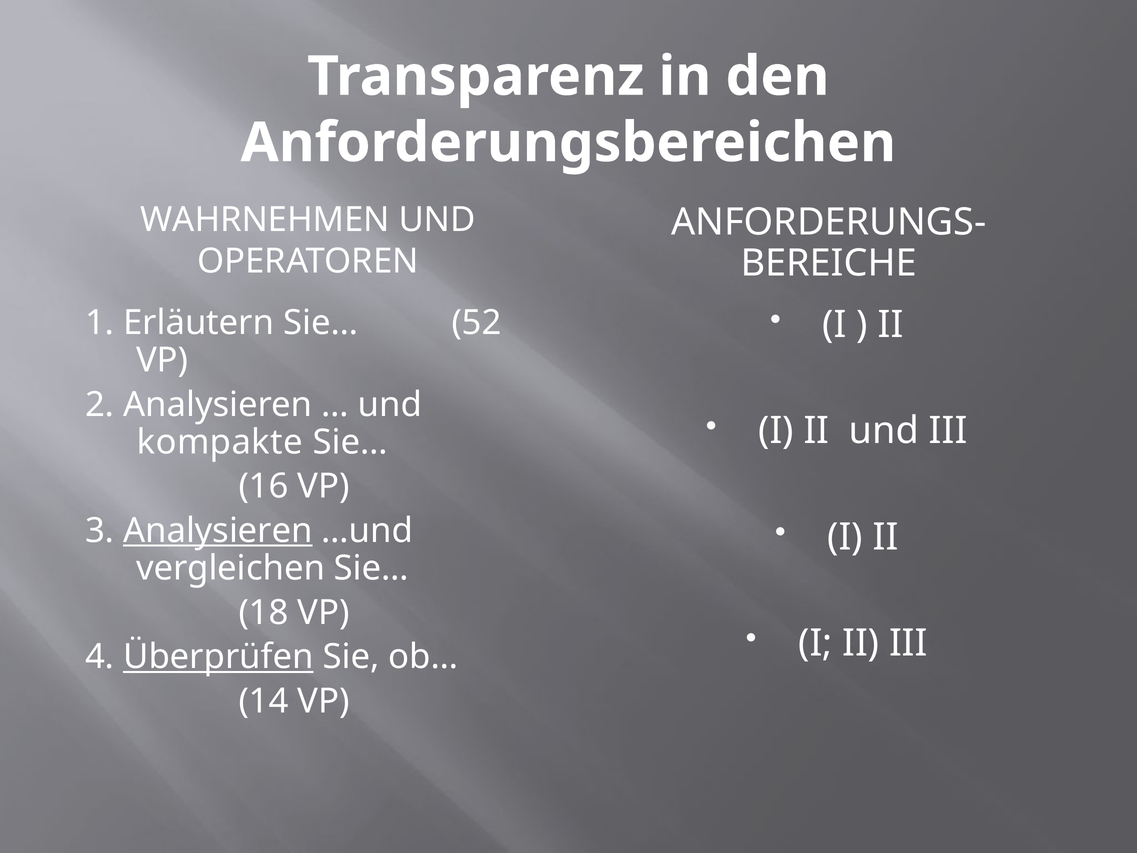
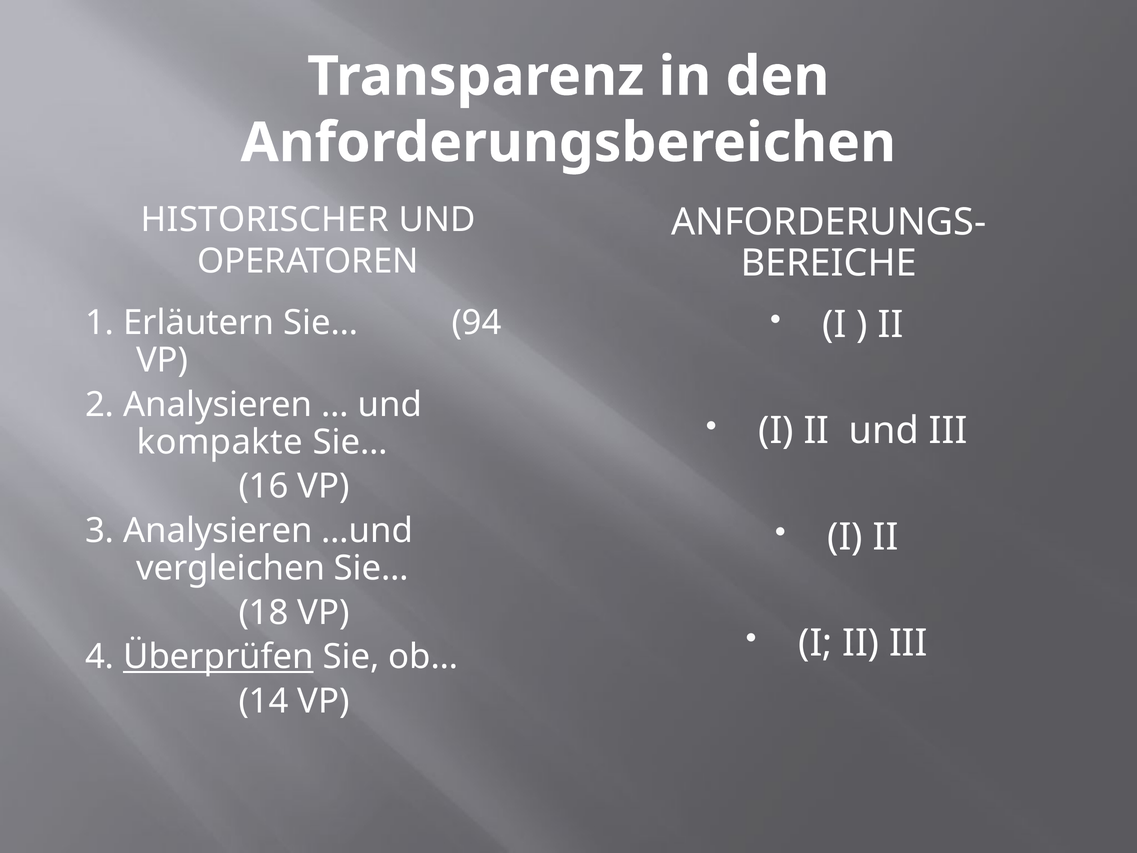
WAHRNEHMEN: WAHRNEHMEN -> HISTORISCHER
52: 52 -> 94
Analysieren at (218, 531) underline: present -> none
